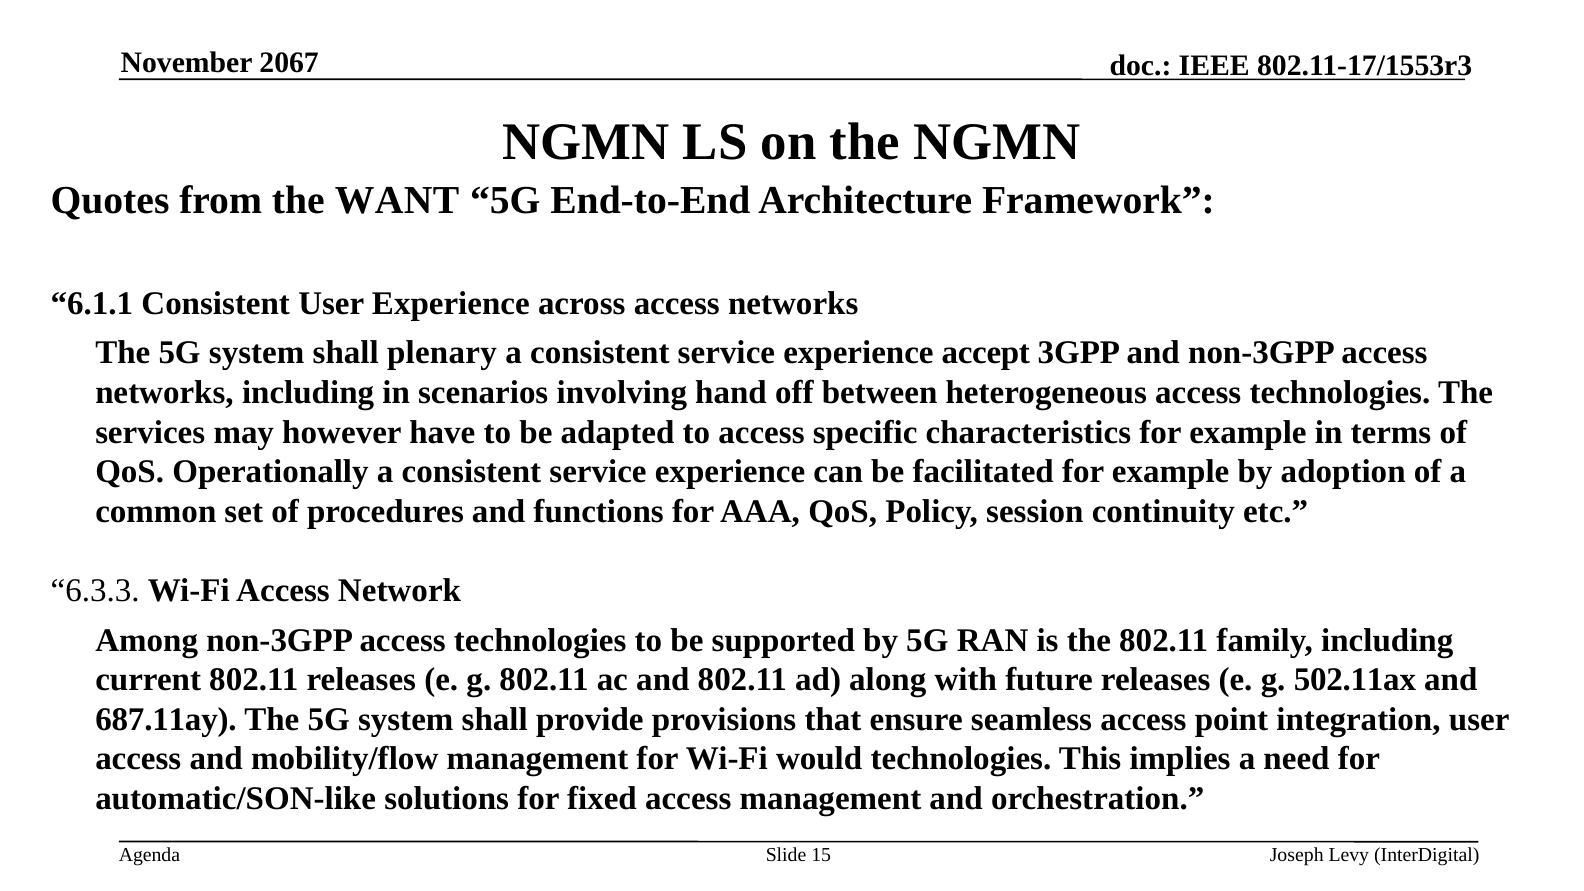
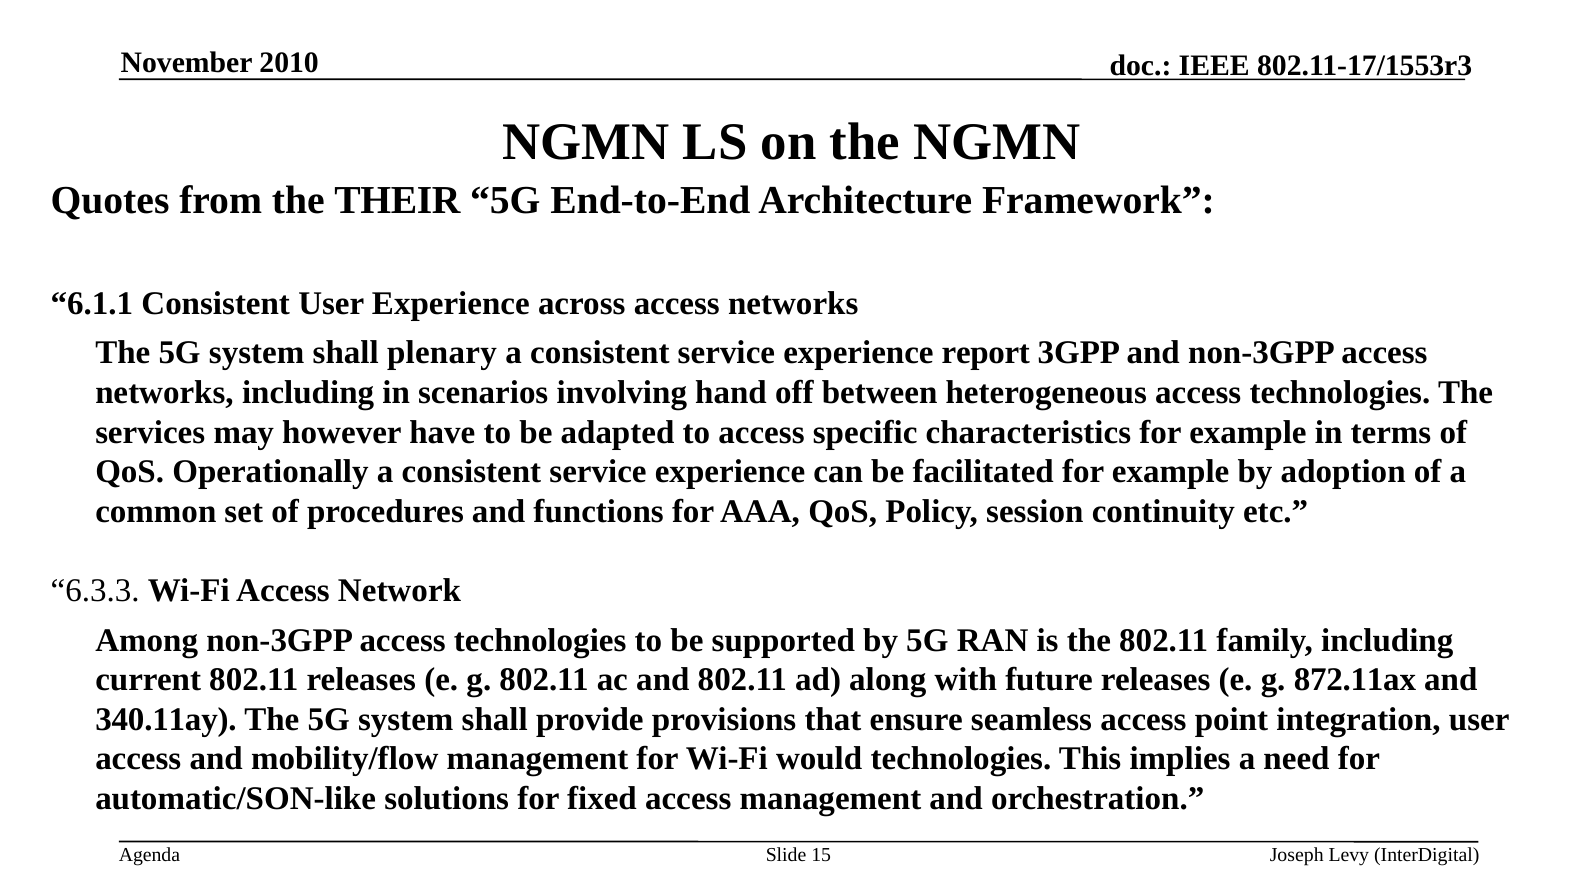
2067: 2067 -> 2010
WANT: WANT -> THEIR
accept: accept -> report
502.11ax: 502.11ax -> 872.11ax
687.11ay: 687.11ay -> 340.11ay
